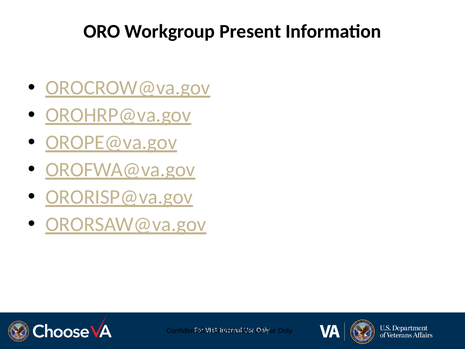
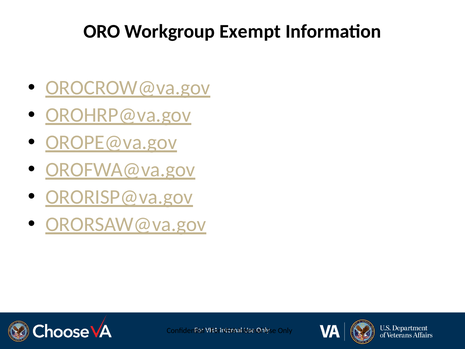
Present: Present -> Exempt
